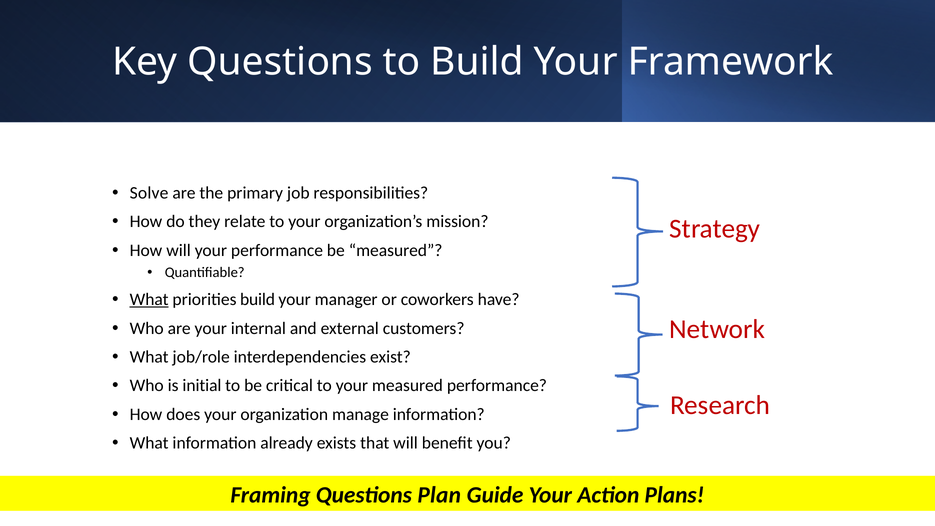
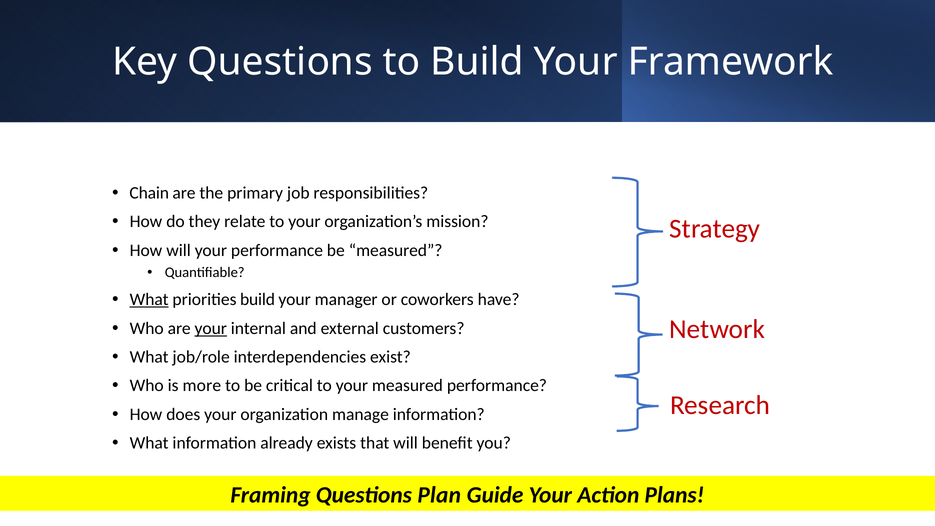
Solve: Solve -> Chain
your at (211, 328) underline: none -> present
initial: initial -> more
